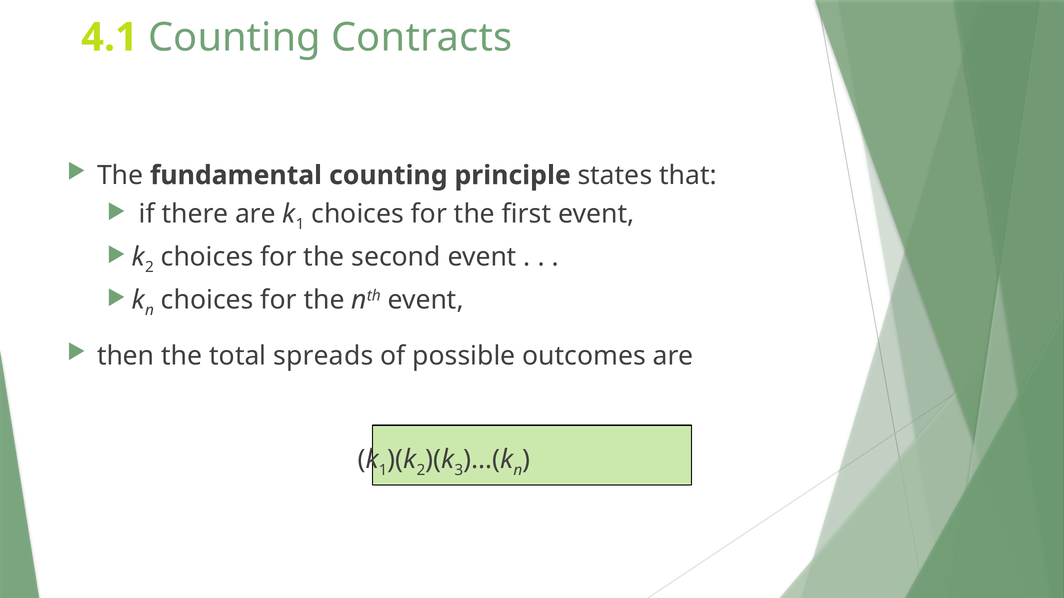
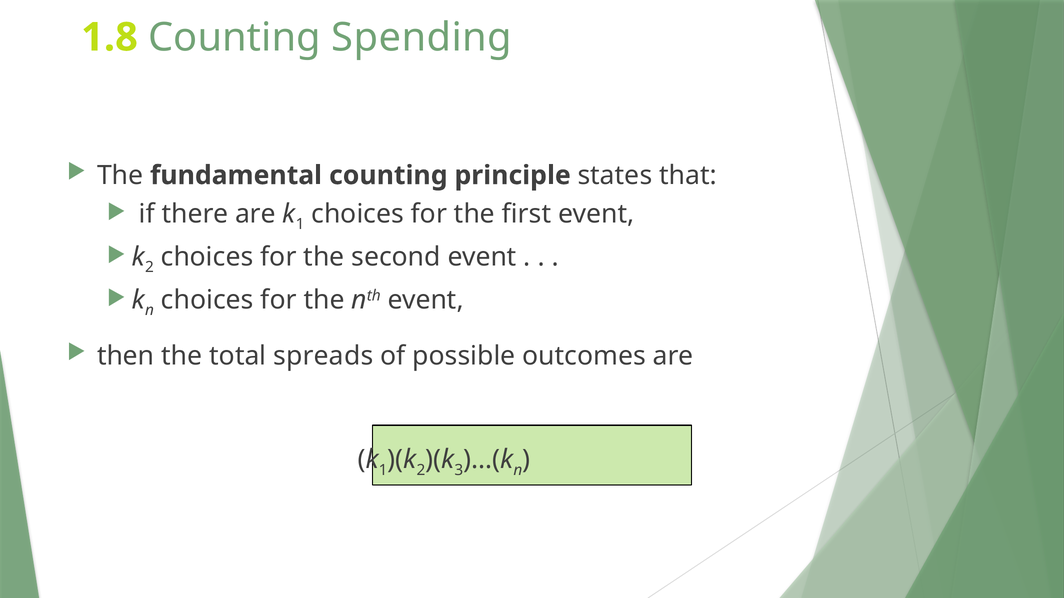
4.1: 4.1 -> 1.8
Contracts: Contracts -> Spending
